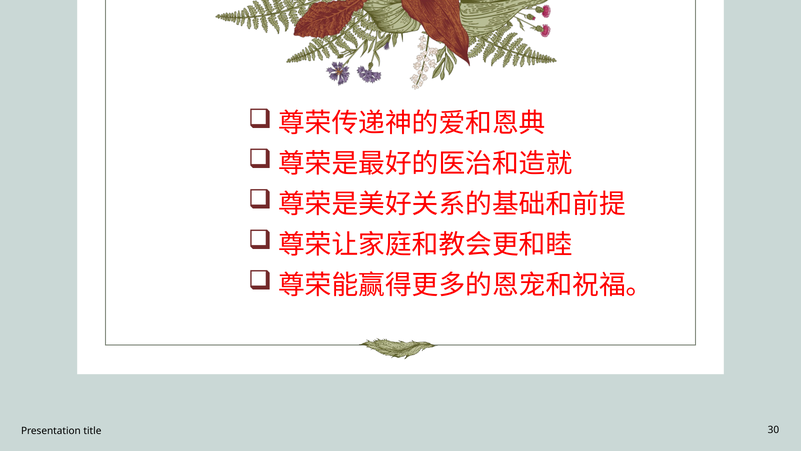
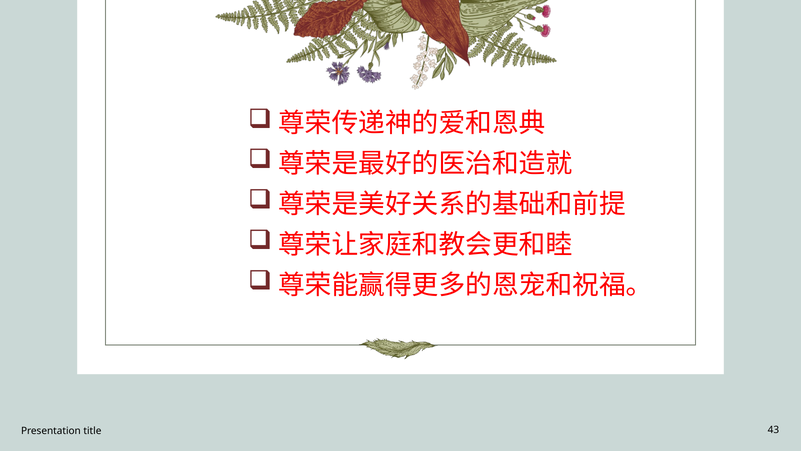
30: 30 -> 43
